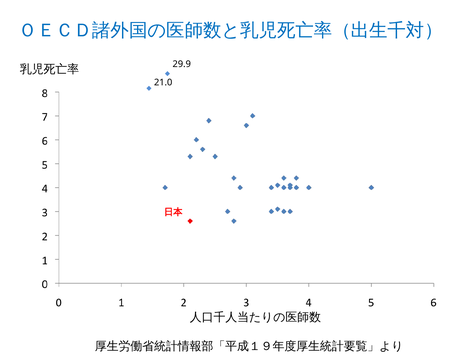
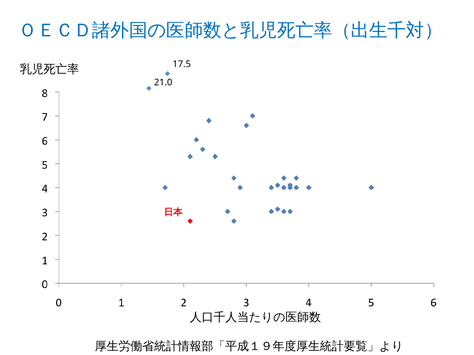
29.9: 29.9 -> 17.5
